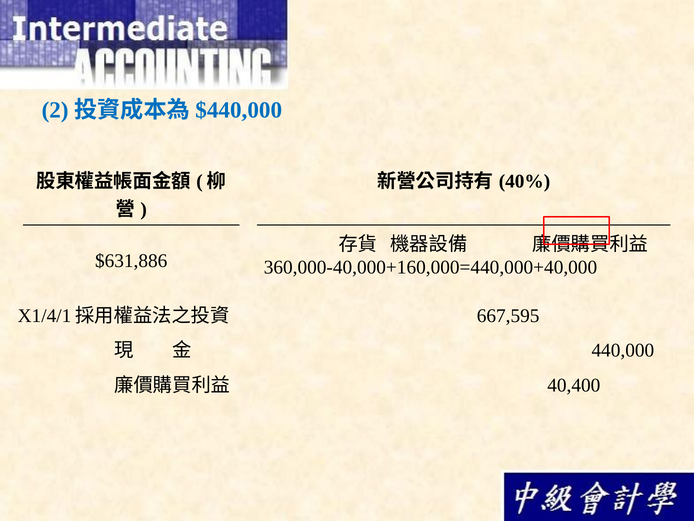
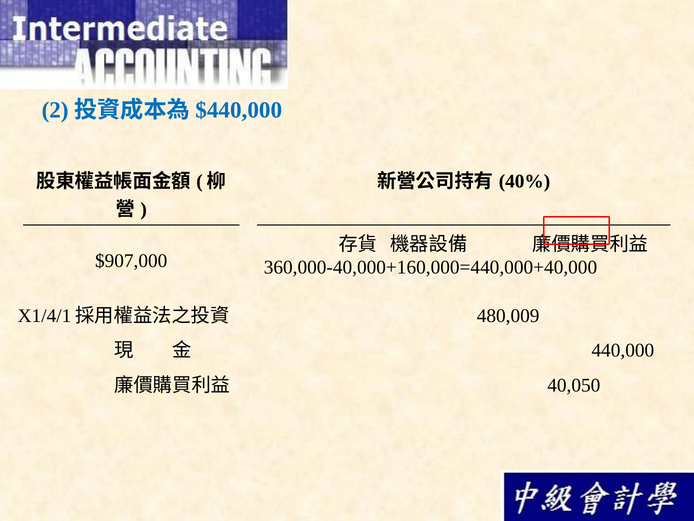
$631,886: $631,886 -> $907,000
667,595: 667,595 -> 480,009
40,400: 40,400 -> 40,050
